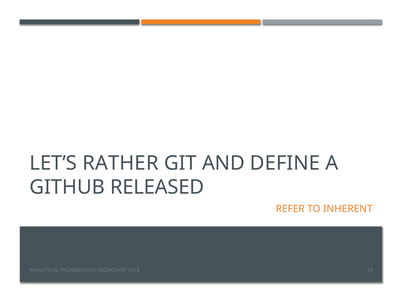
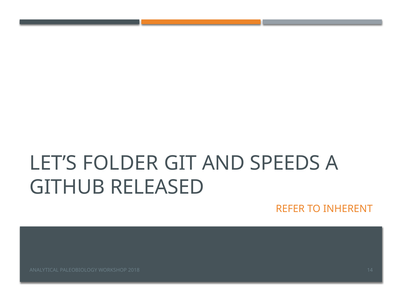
RATHER: RATHER -> FOLDER
DEFINE: DEFINE -> SPEEDS
